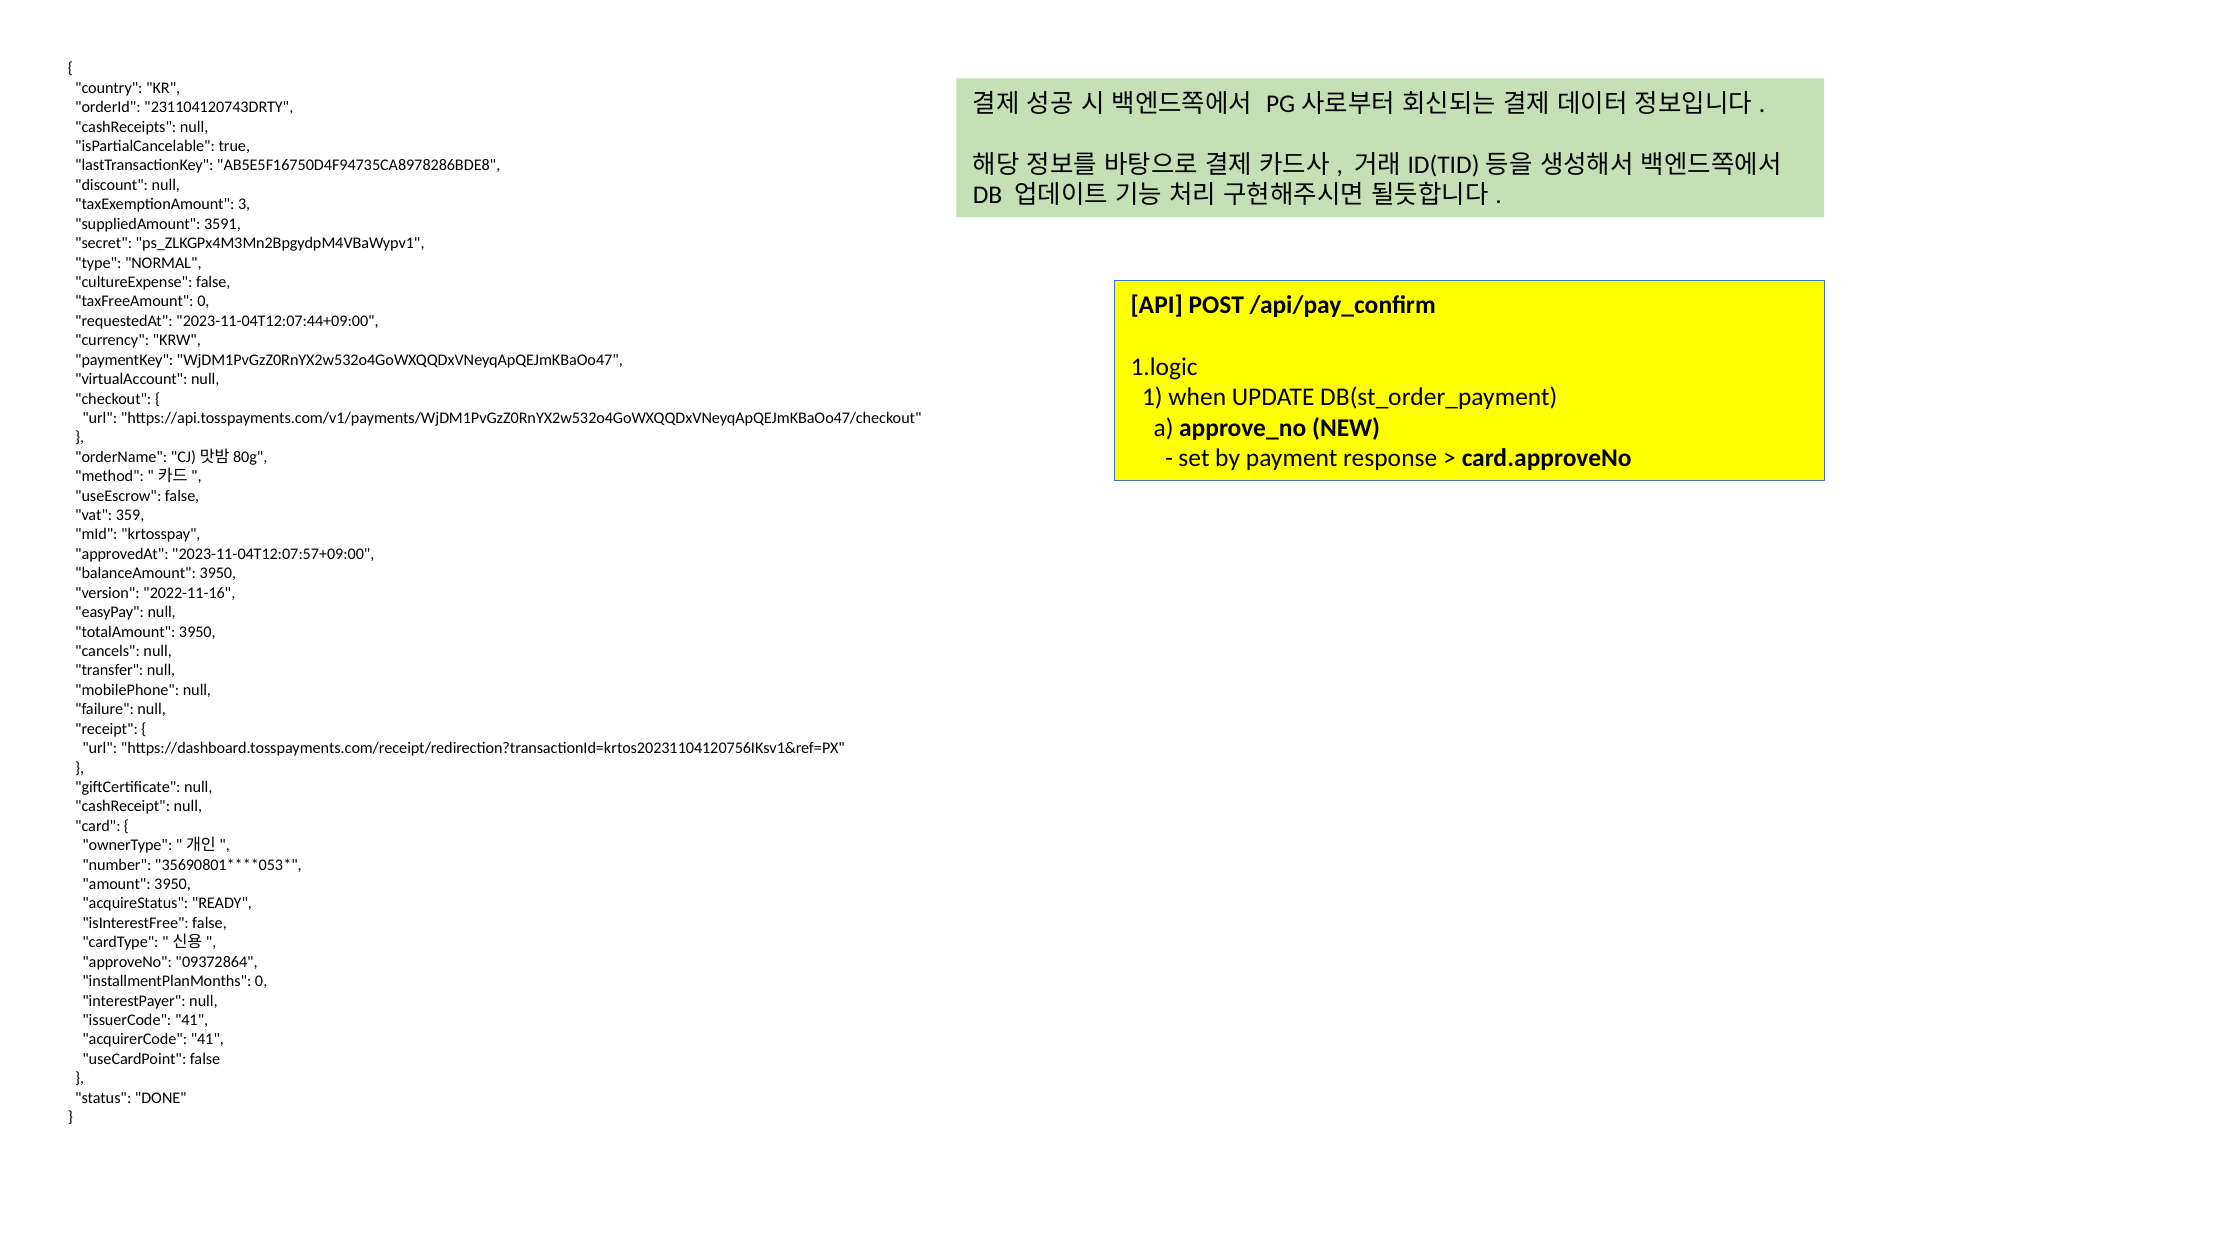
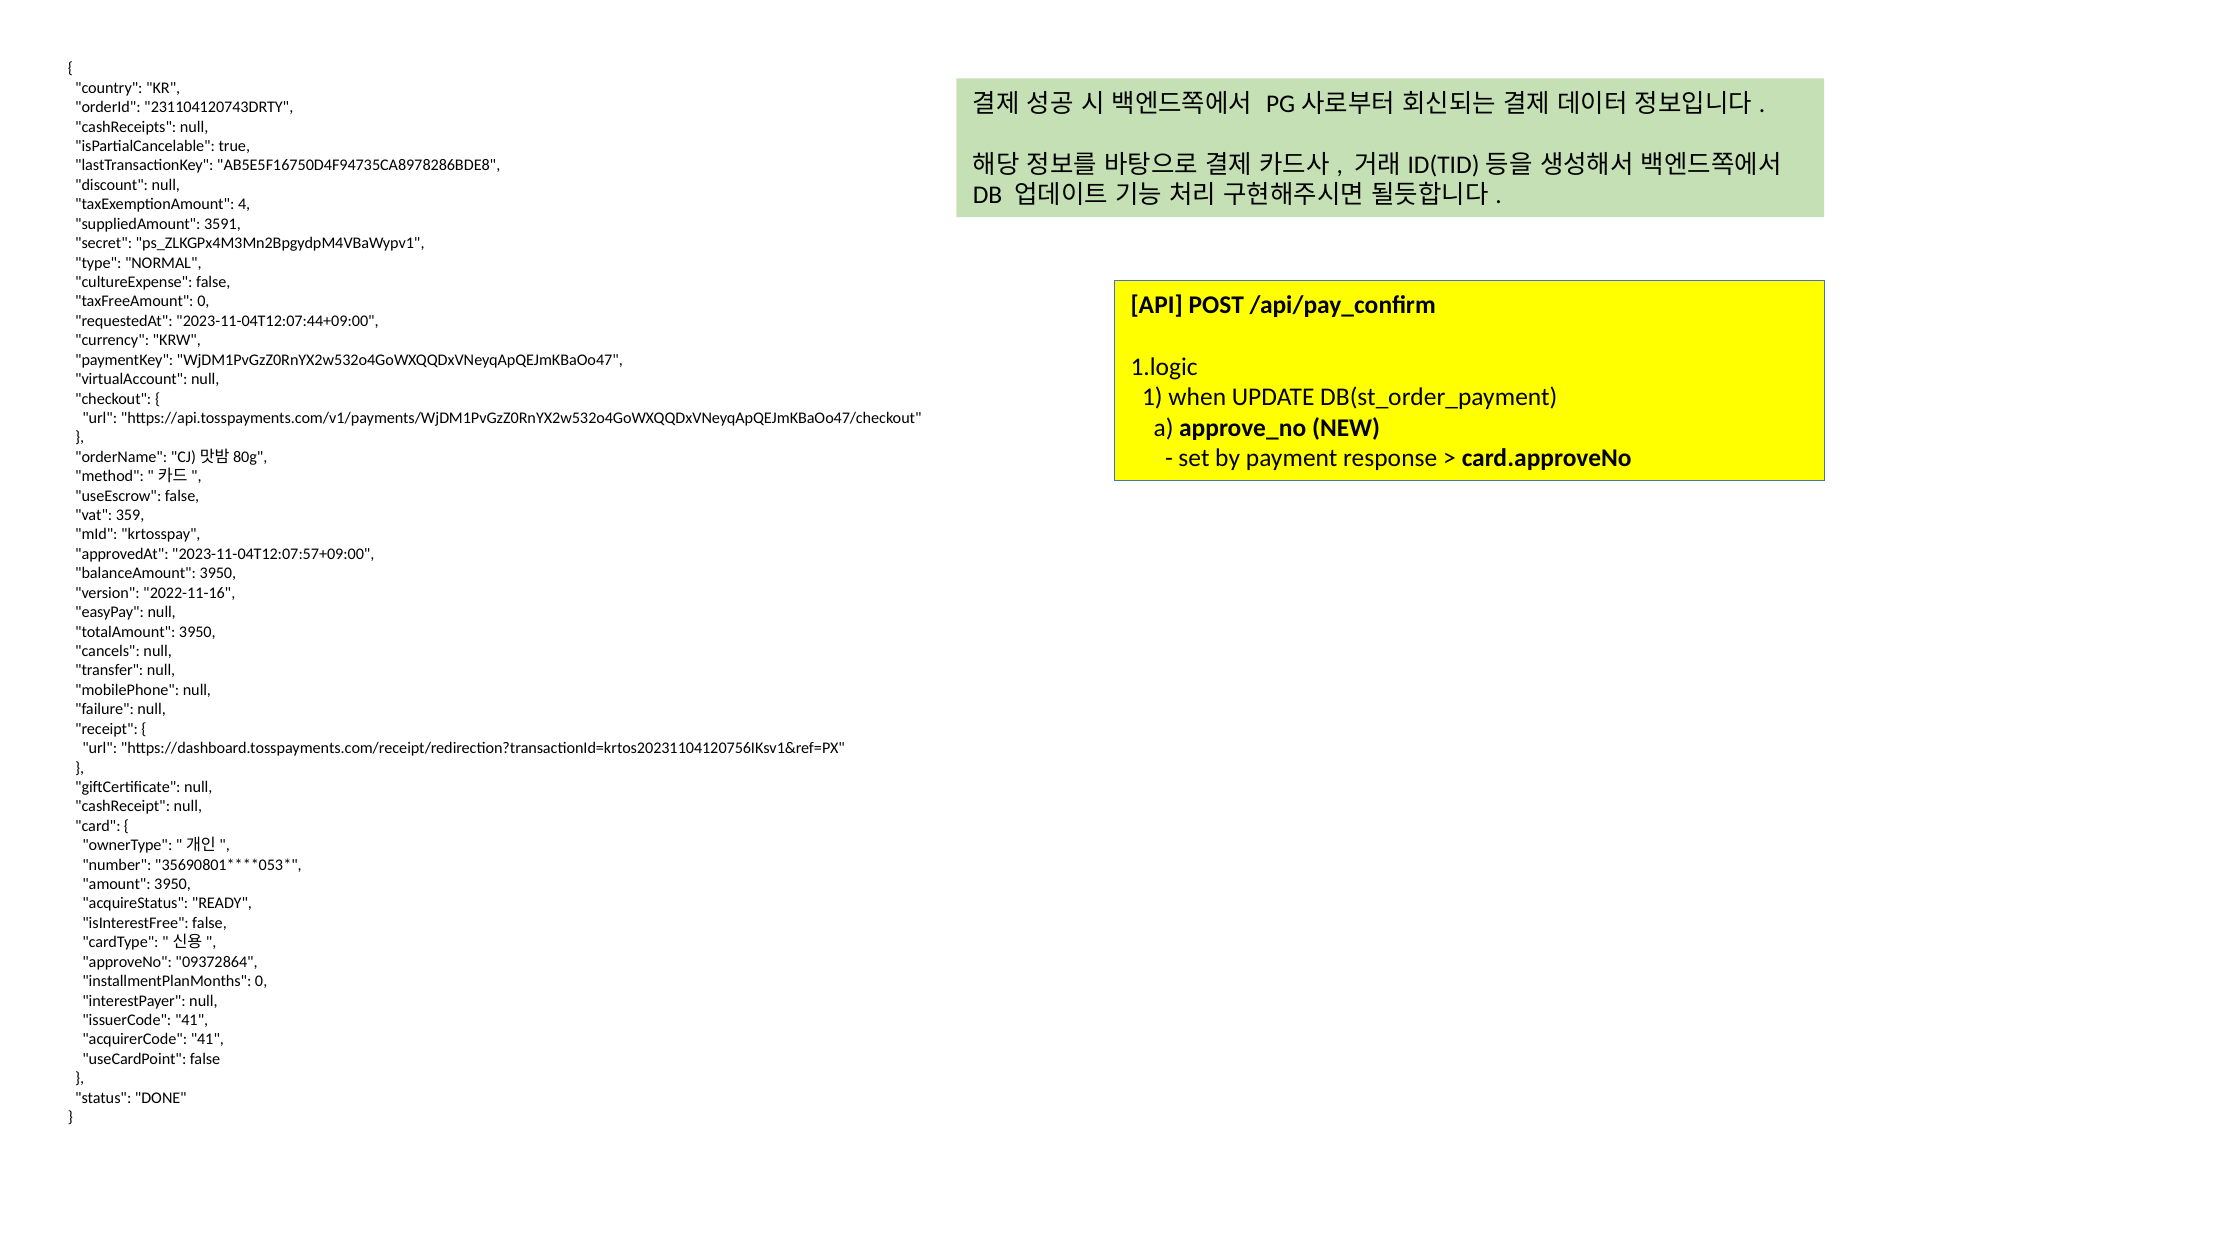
3: 3 -> 4
